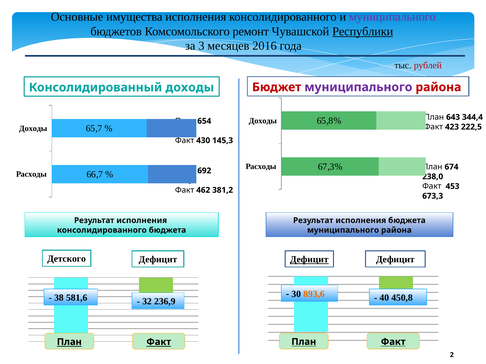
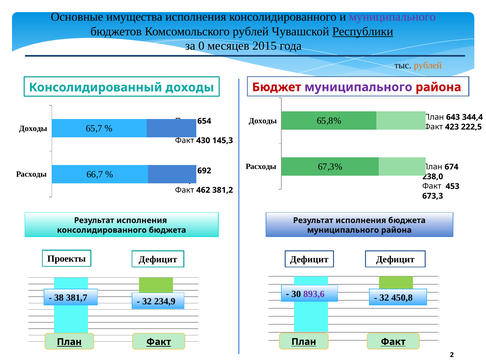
Комсомольского ремонт: ремонт -> рублей
3: 3 -> 0
2016: 2016 -> 2015
рублей at (428, 65) colour: red -> orange
Детского: Детского -> Проекты
Дефицит at (309, 260) underline: present -> none
893,6 colour: orange -> purple
40 at (384, 298): 40 -> 32
581,6: 581,6 -> 381,7
236,9: 236,9 -> 234,9
